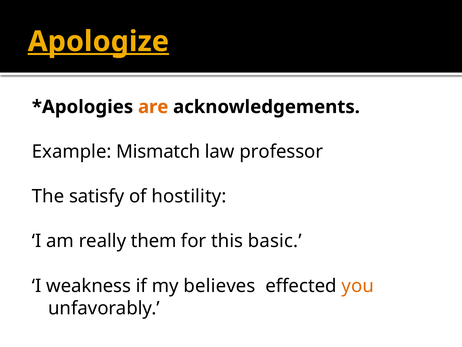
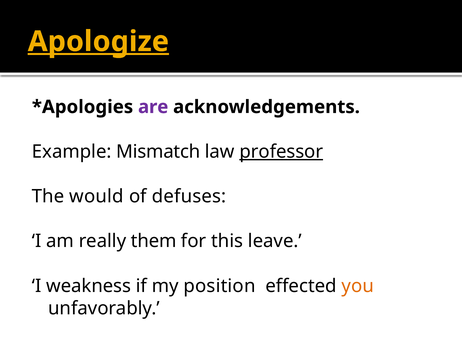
are colour: orange -> purple
professor underline: none -> present
satisfy: satisfy -> would
hostility: hostility -> defuses
basic: basic -> leave
believes: believes -> position
